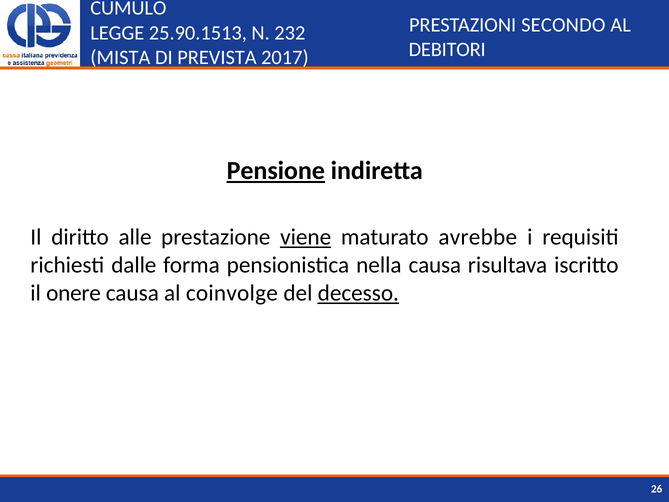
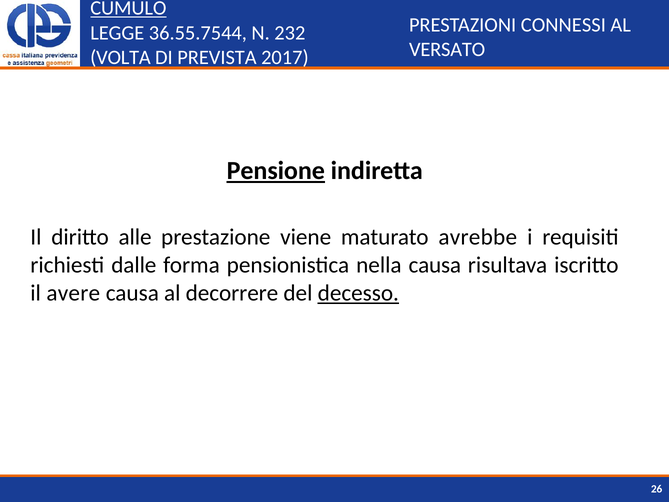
CUMULO underline: none -> present
SECONDO: SECONDO -> CONNESSI
25.90.1513: 25.90.1513 -> 36.55.7544
DEBITORI: DEBITORI -> VERSATO
MISTA: MISTA -> VOLTA
viene underline: present -> none
onere: onere -> avere
coinvolge: coinvolge -> decorrere
